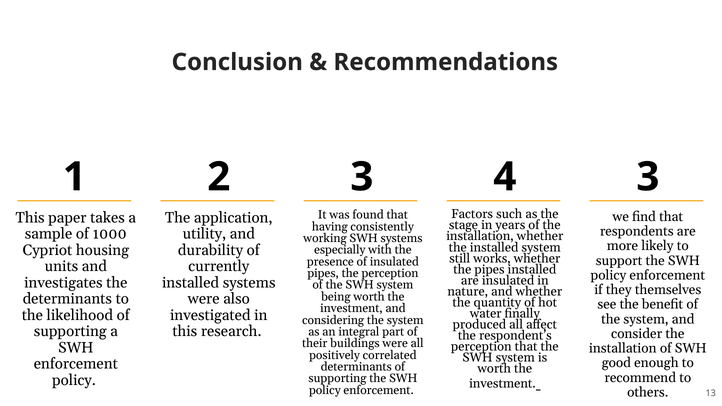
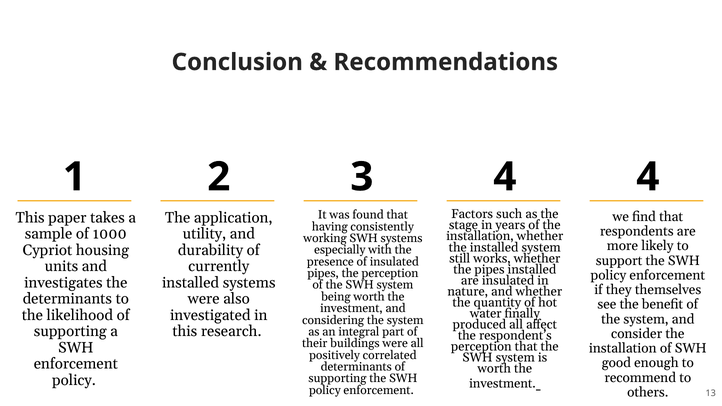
4 3: 3 -> 4
